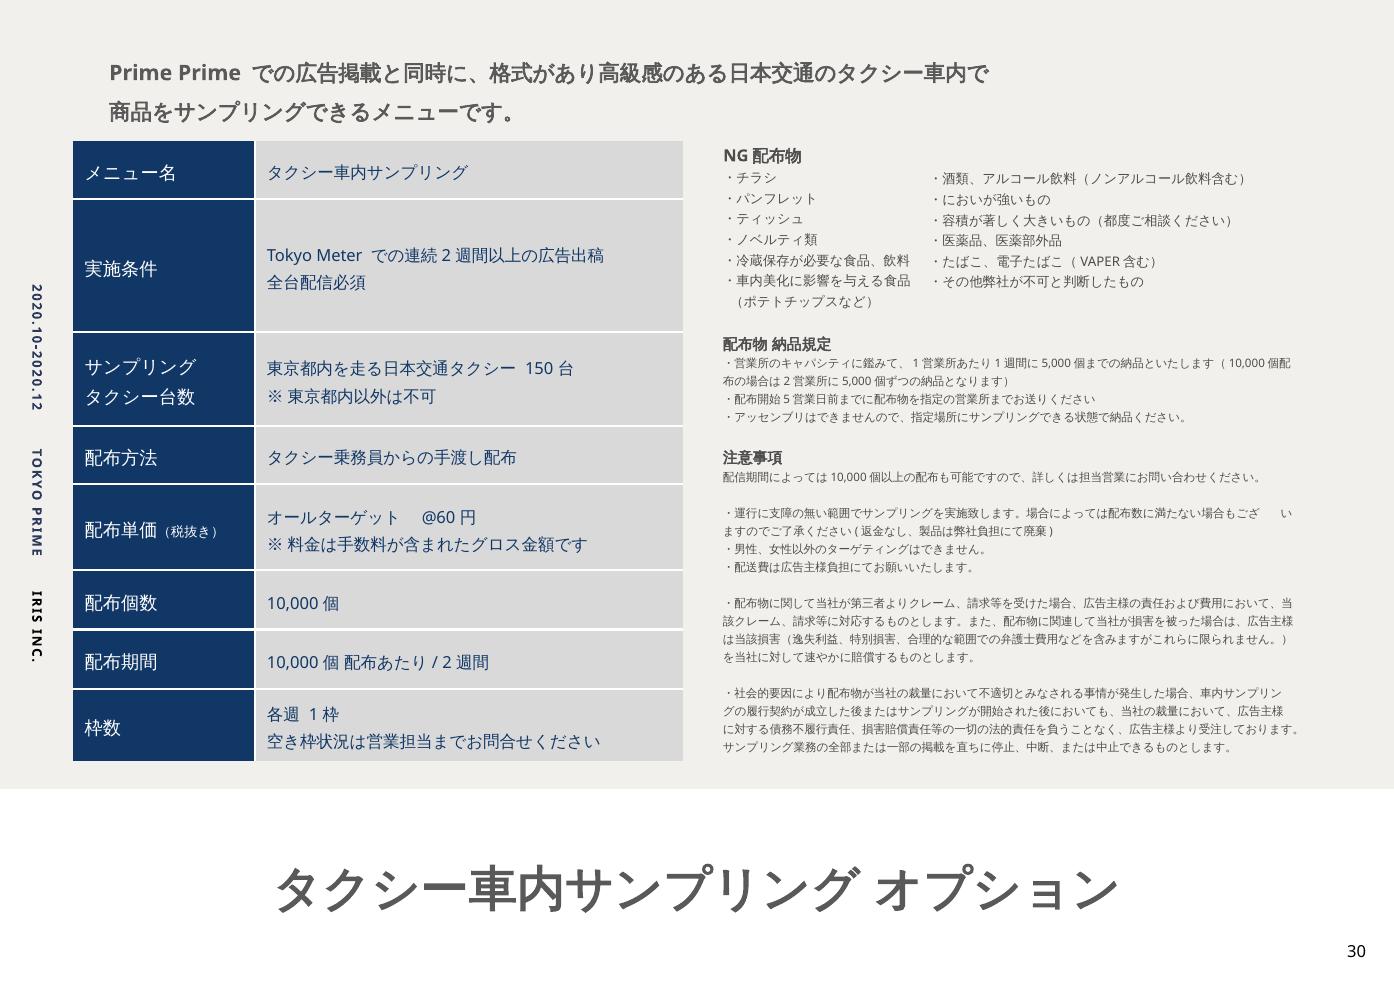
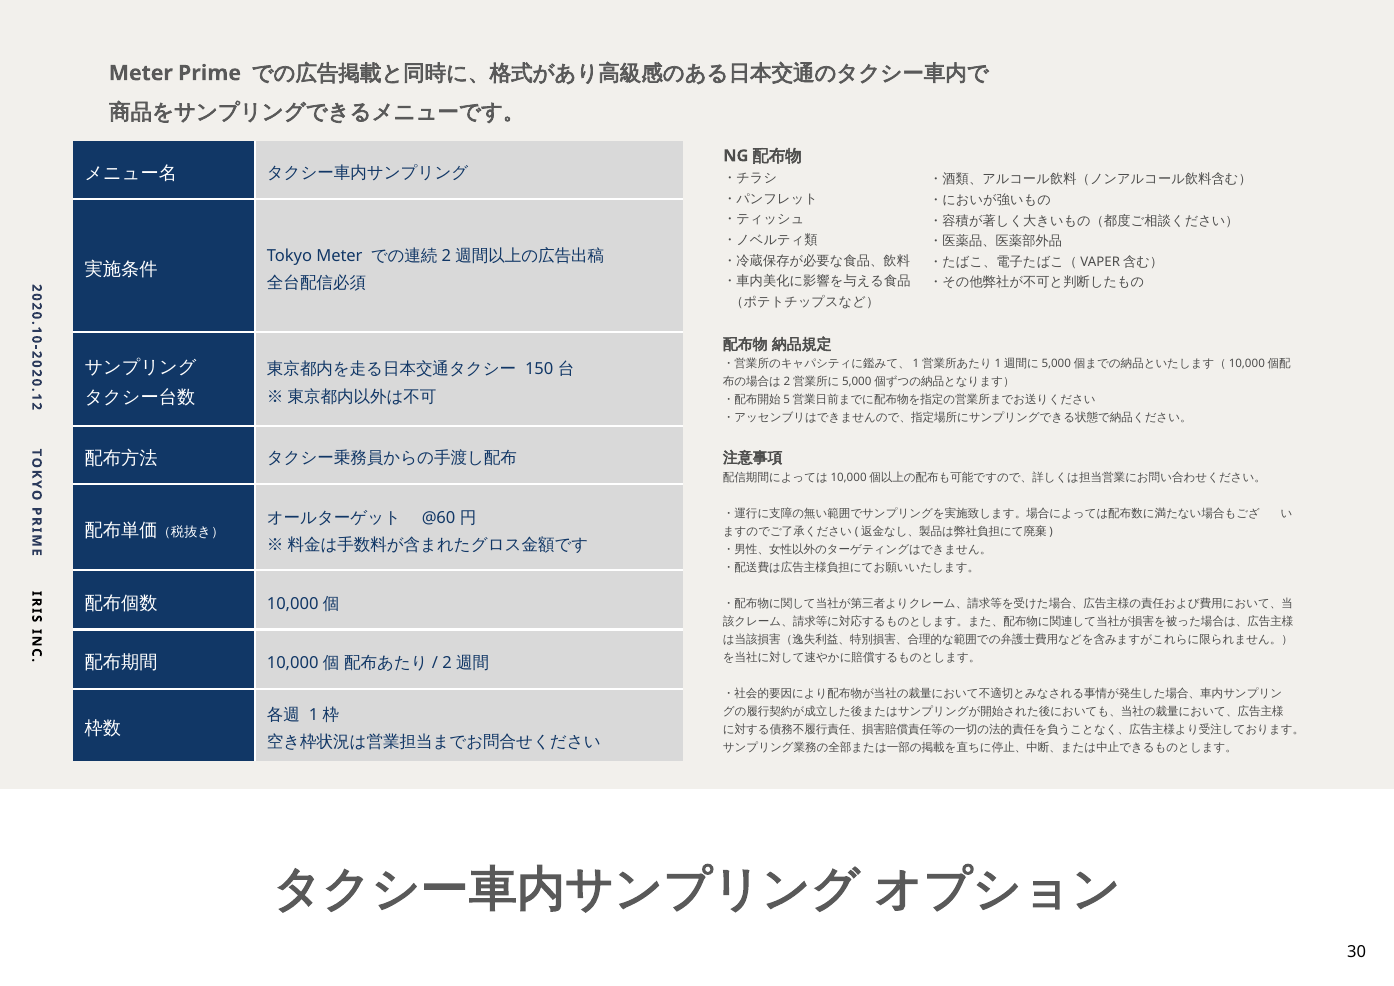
Prime at (141, 73): Prime -> Meter
